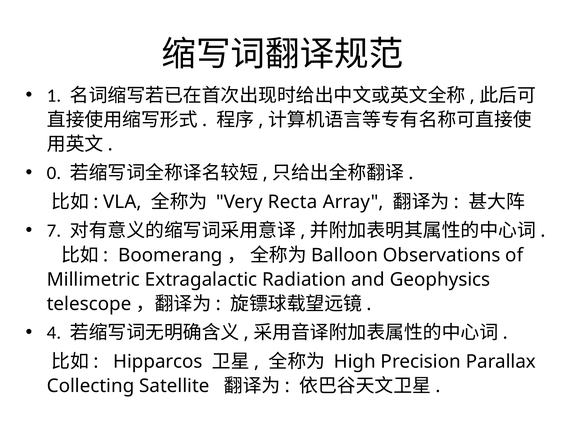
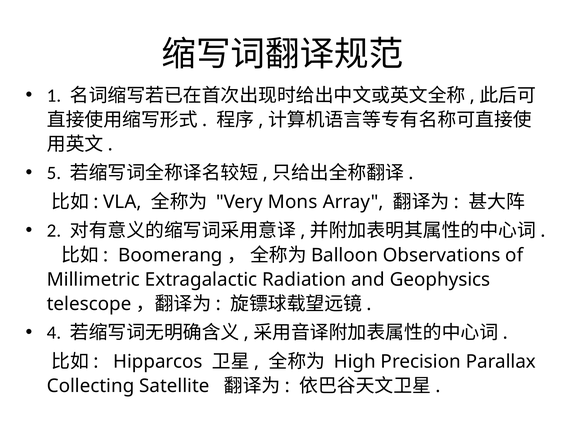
0: 0 -> 5
Recta: Recta -> Mons
7: 7 -> 2
